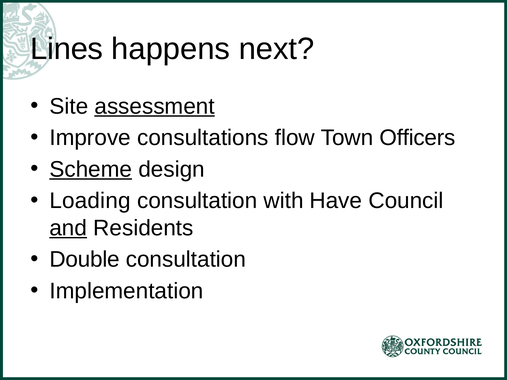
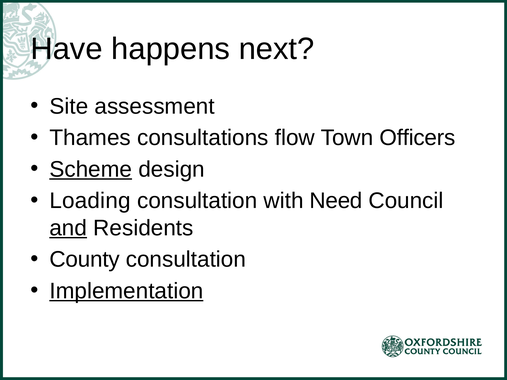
Lines: Lines -> Have
assessment underline: present -> none
Improve: Improve -> Thames
Have: Have -> Need
Double: Double -> County
Implementation underline: none -> present
